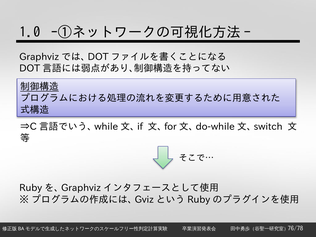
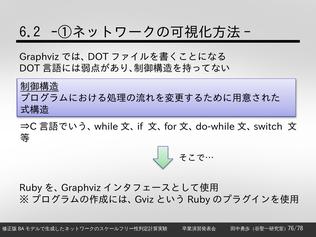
1.0: 1.0 -> 6.2
